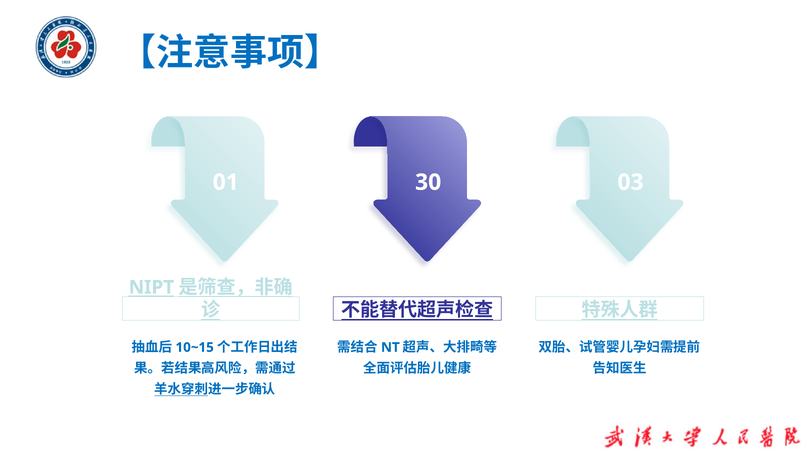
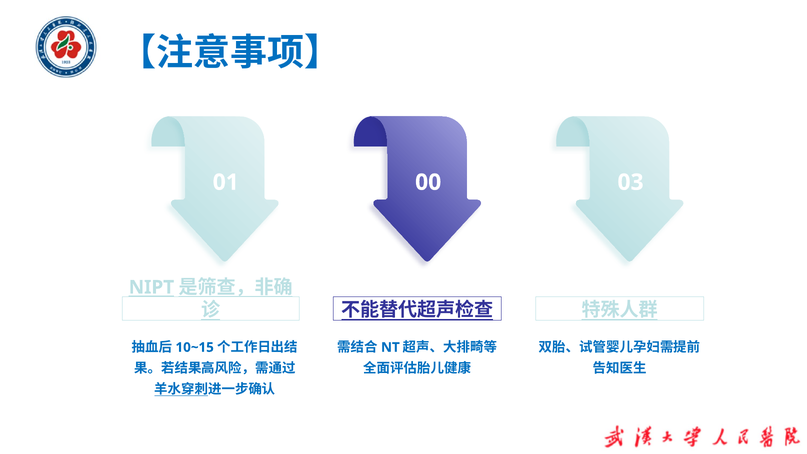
30: 30 -> 00
